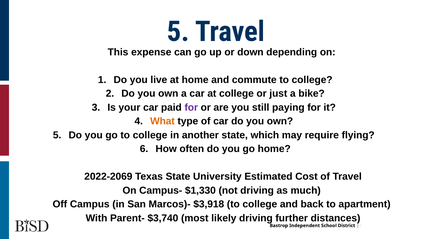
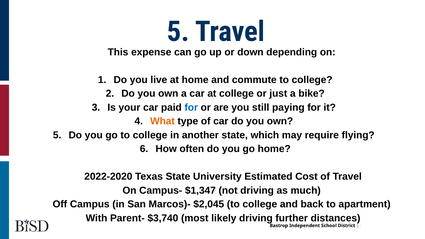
for at (191, 107) colour: purple -> blue
2022-2069: 2022-2069 -> 2022-2020
$1,330: $1,330 -> $1,347
$3,918: $3,918 -> $2,045
